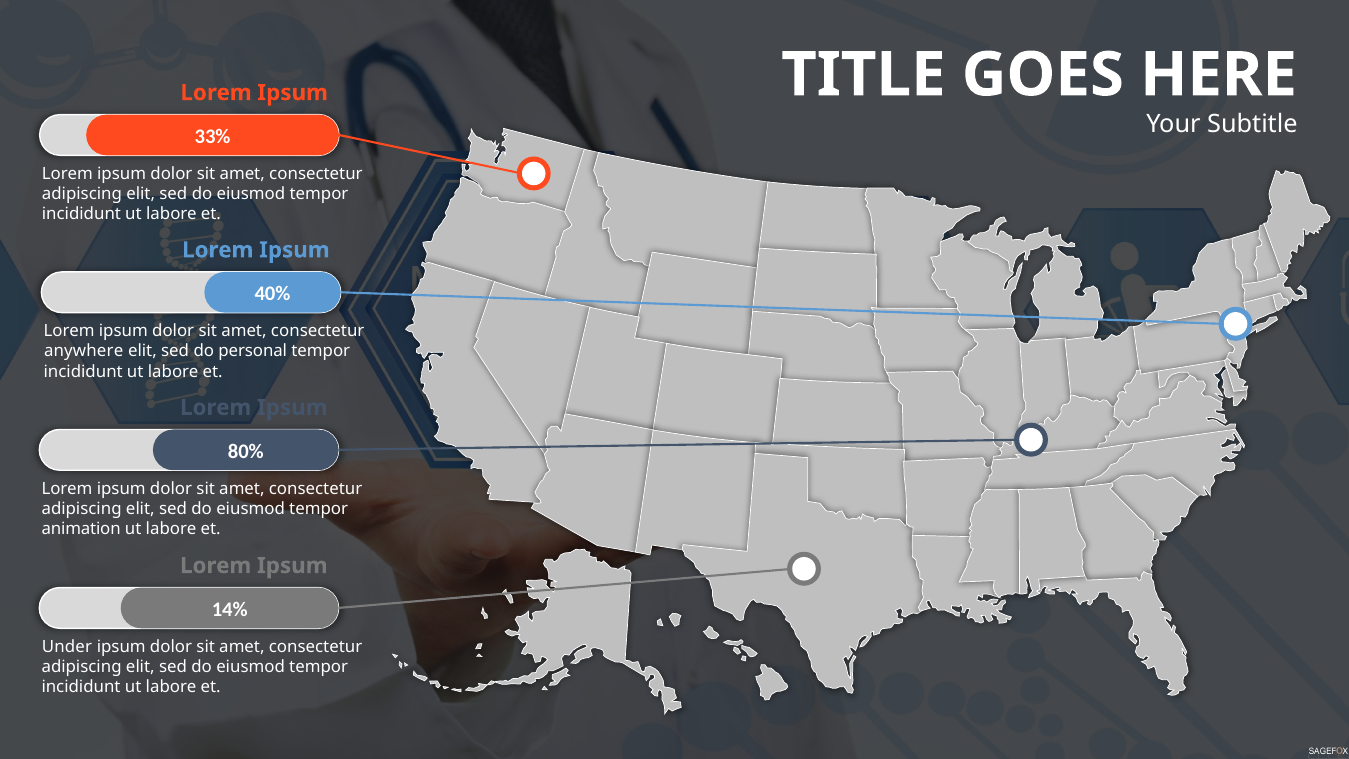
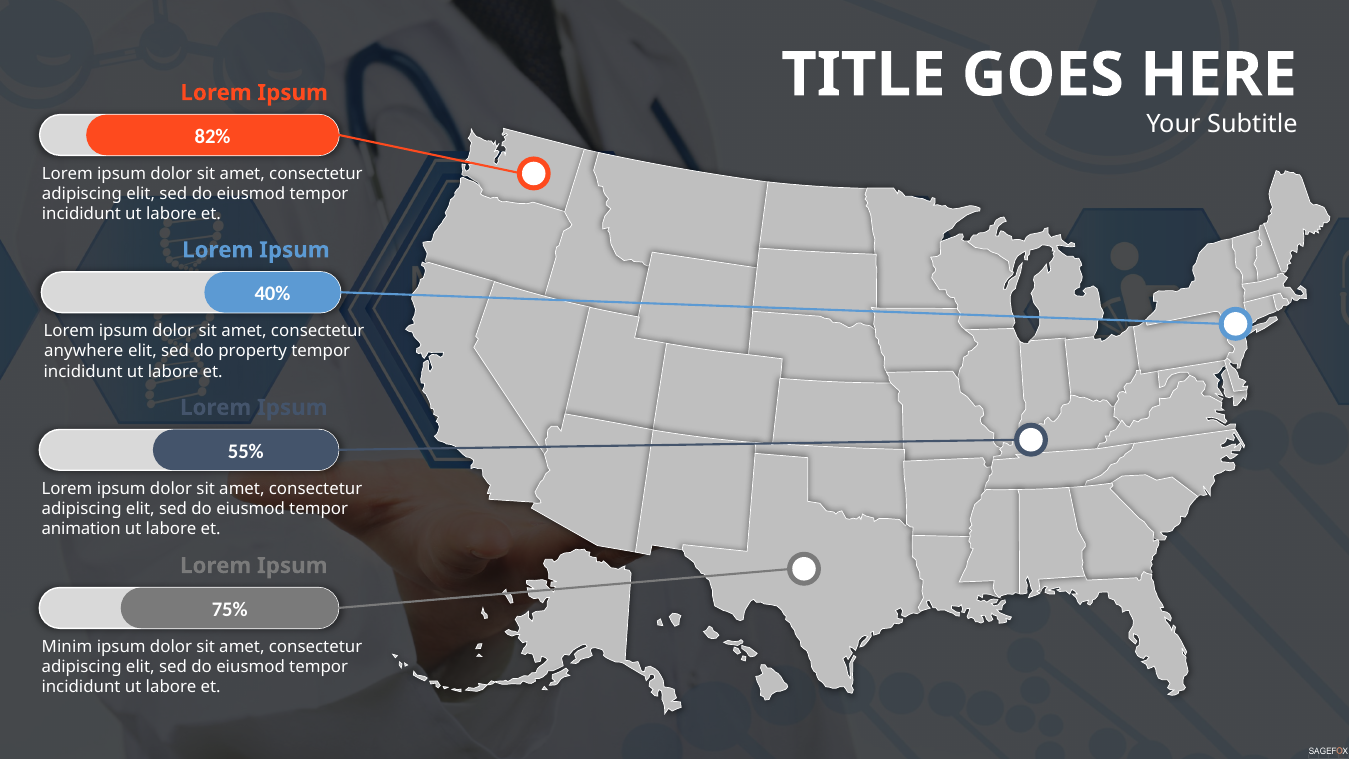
33%: 33% -> 82%
personal: personal -> property
80%: 80% -> 55%
14%: 14% -> 75%
Under: Under -> Minim
